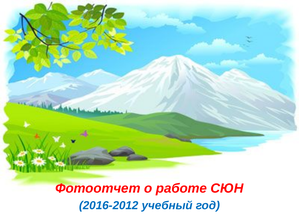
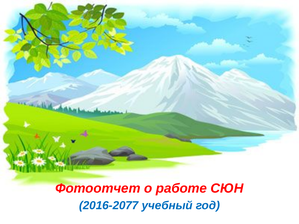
2016-2012: 2016-2012 -> 2016-2077
